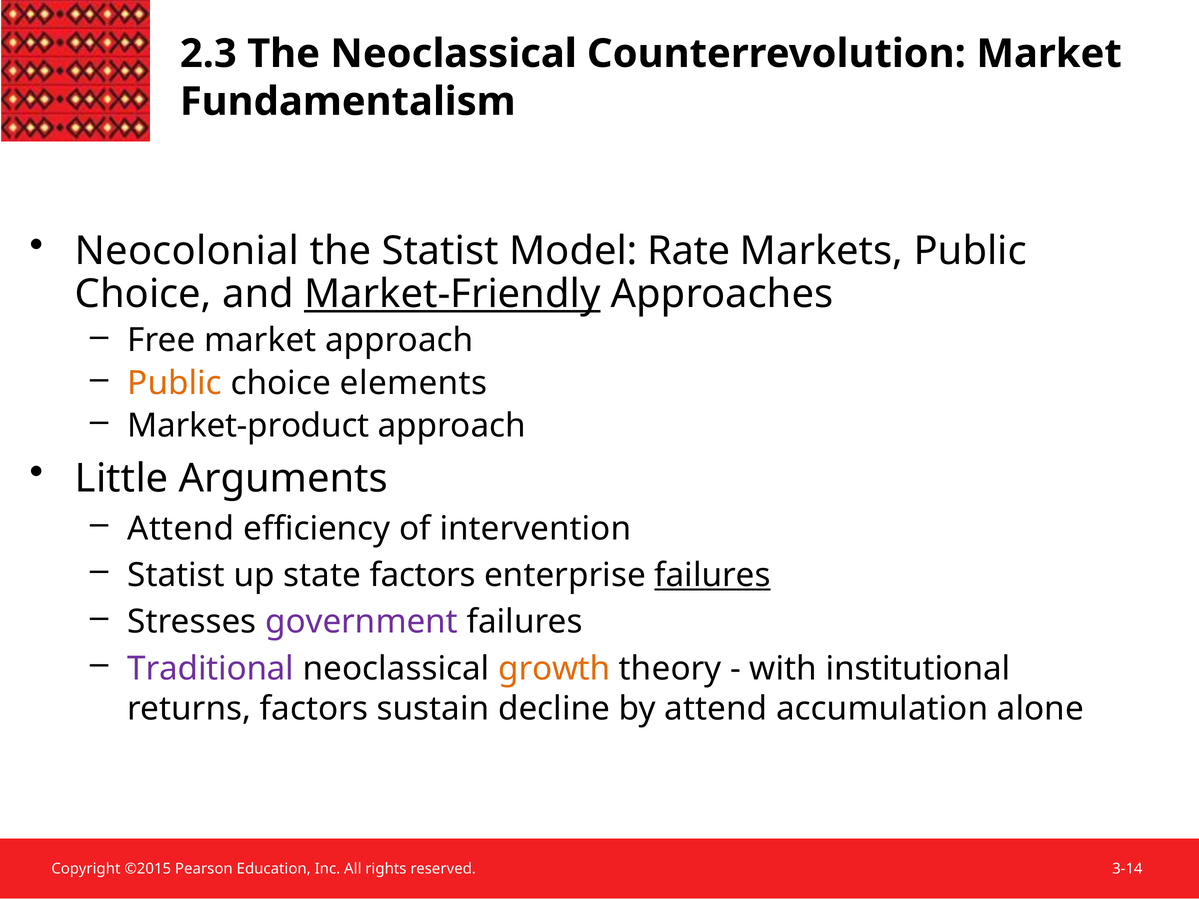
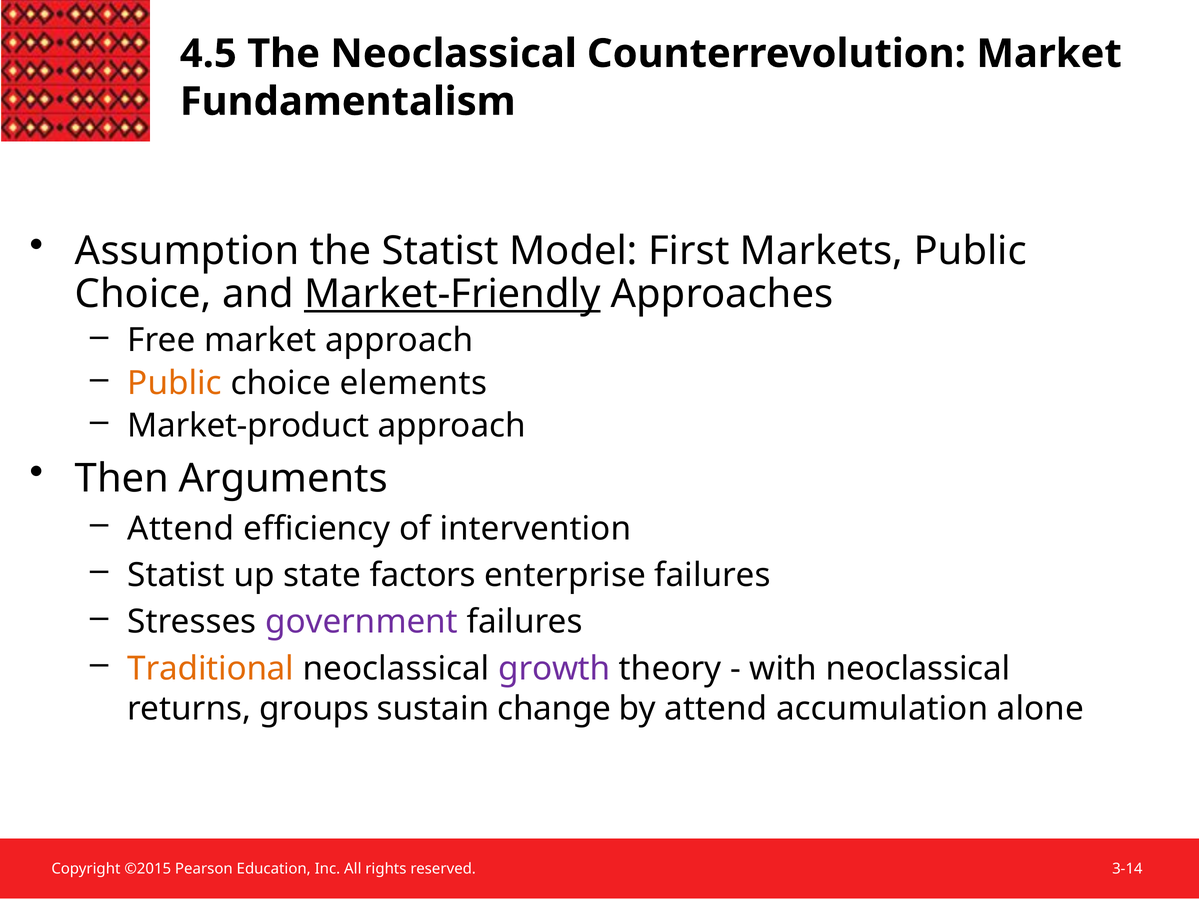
2.3: 2.3 -> 4.5
Neocolonial: Neocolonial -> Assumption
Rate: Rate -> First
Little: Little -> Then
failures at (712, 576) underline: present -> none
Traditional colour: purple -> orange
growth colour: orange -> purple
with institutional: institutional -> neoclassical
returns factors: factors -> groups
decline: decline -> change
